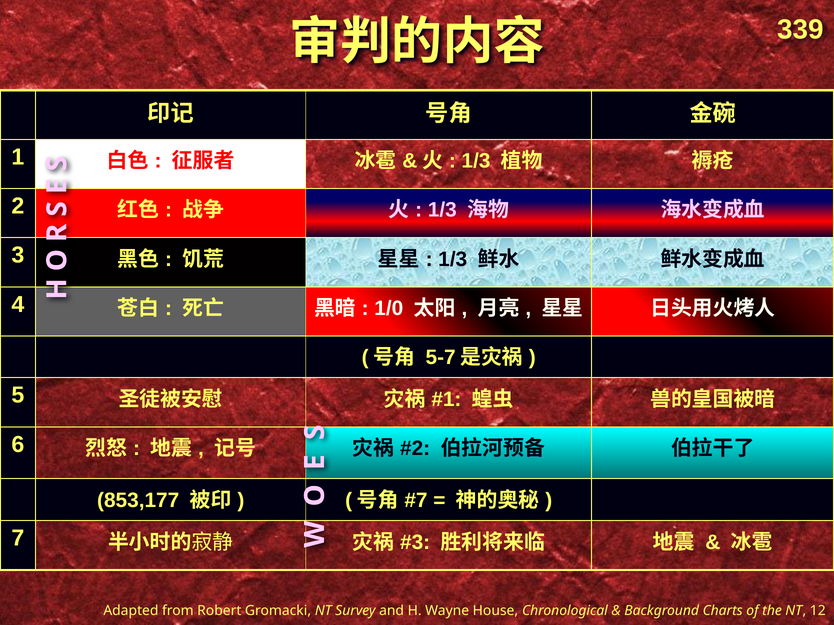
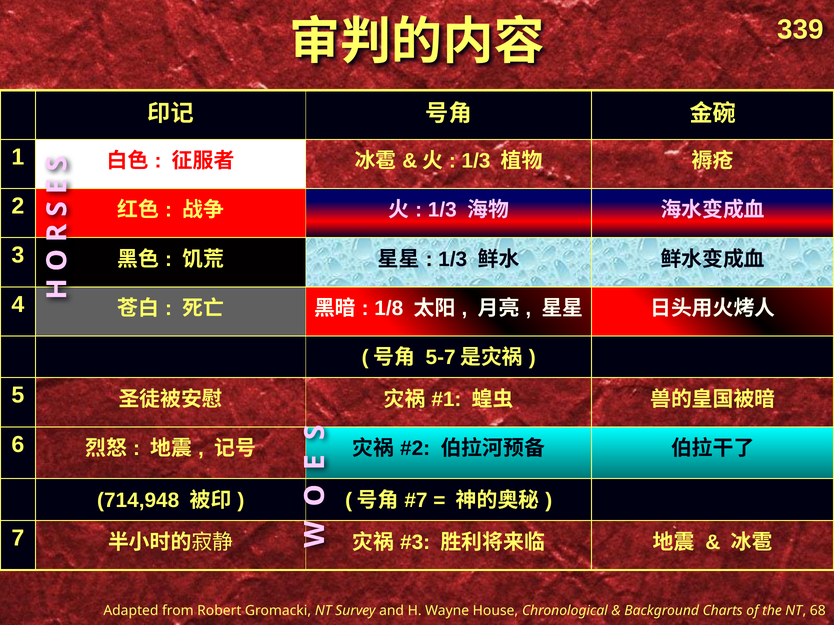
1/0: 1/0 -> 1/8
853,177: 853,177 -> 714,948
12: 12 -> 68
